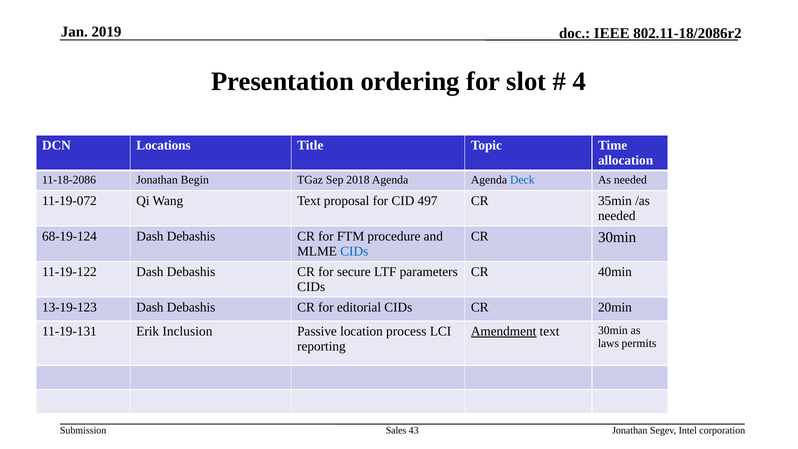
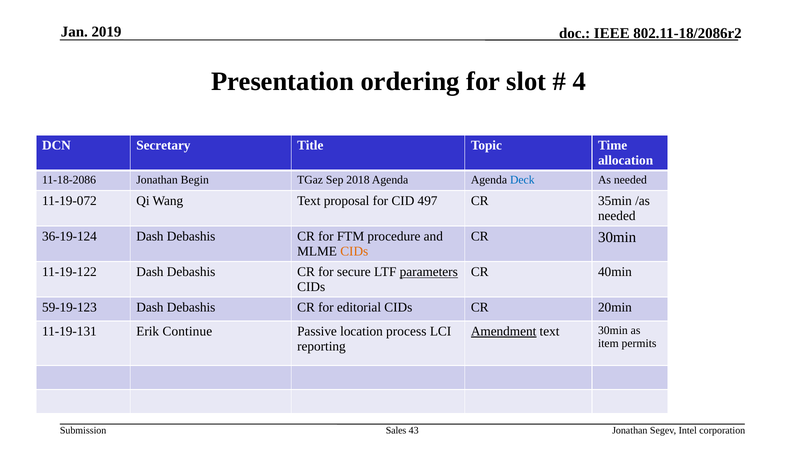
Locations: Locations -> Secretary
68-19-124: 68-19-124 -> 36-19-124
CIDs at (354, 251) colour: blue -> orange
parameters underline: none -> present
13-19-123: 13-19-123 -> 59-19-123
Inclusion: Inclusion -> Continue
laws: laws -> item
